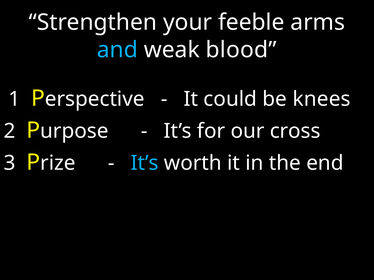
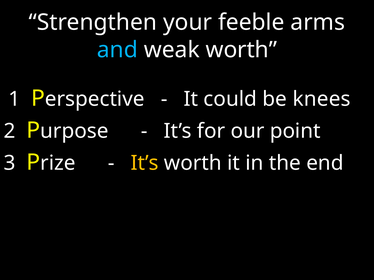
weak blood: blood -> worth
cross: cross -> point
It’s at (145, 163) colour: light blue -> yellow
